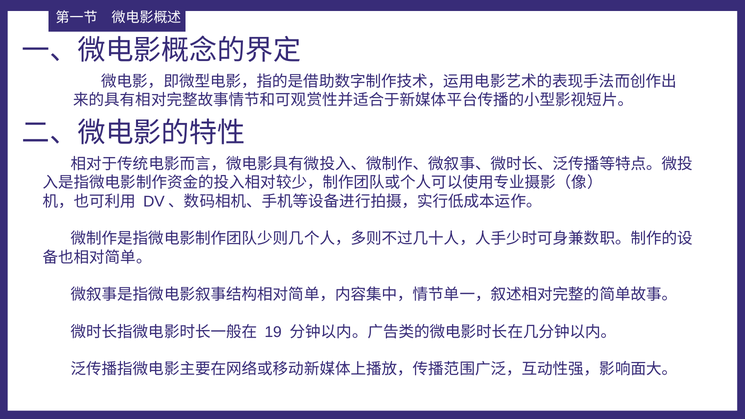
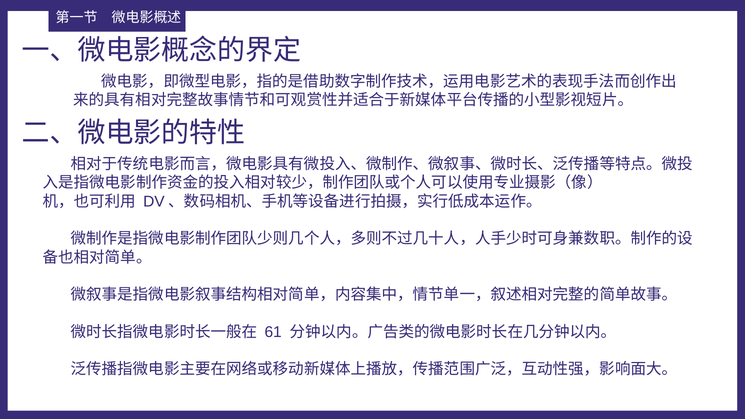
19: 19 -> 61
